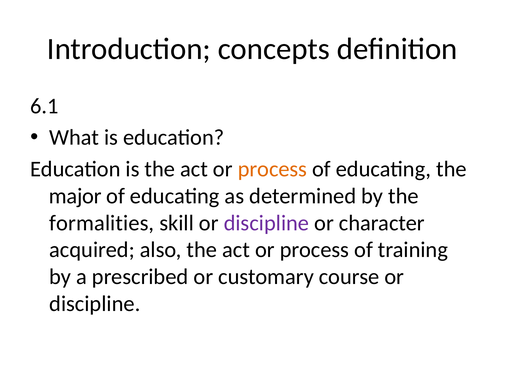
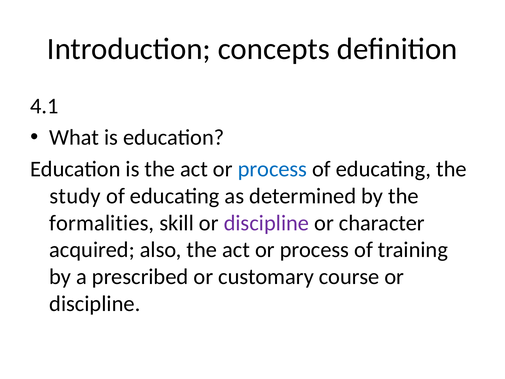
6.1: 6.1 -> 4.1
process at (272, 169) colour: orange -> blue
major: major -> study
